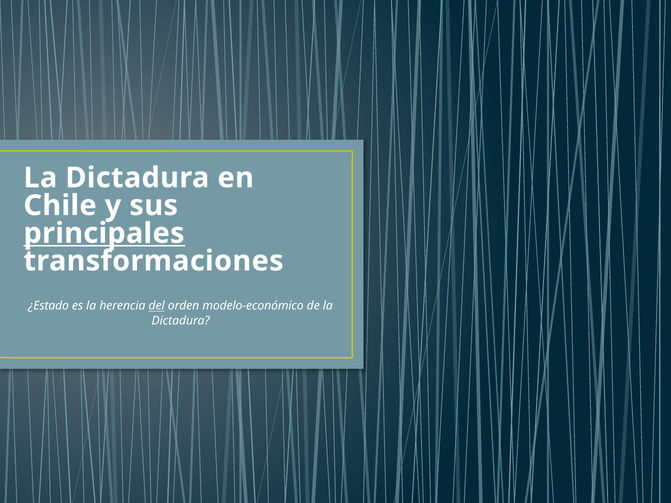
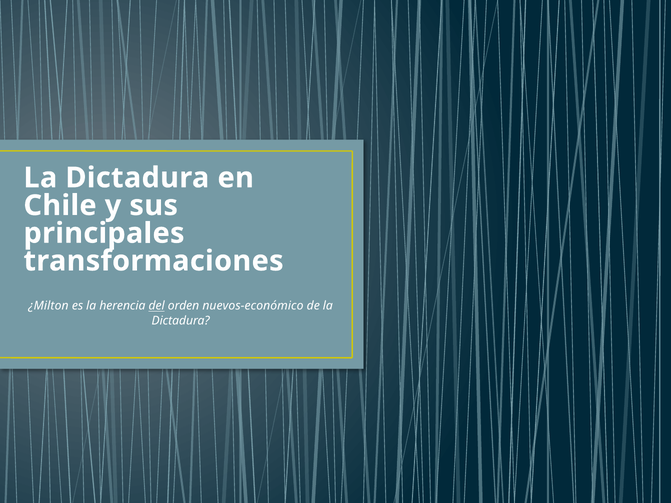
principales underline: present -> none
¿Estado: ¿Estado -> ¿Milton
modelo-económico: modelo-económico -> nuevos-económico
